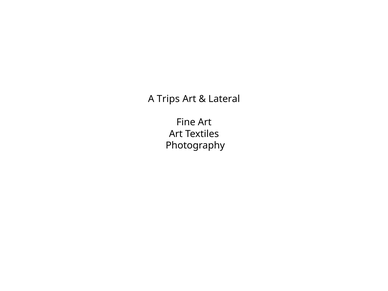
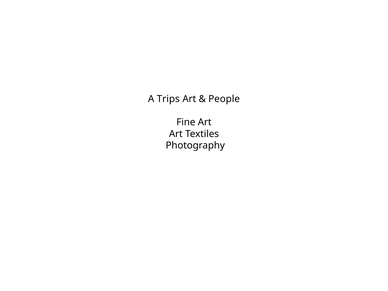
Lateral: Lateral -> People
